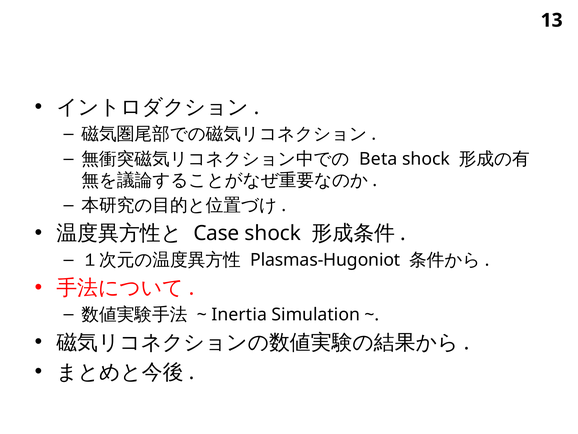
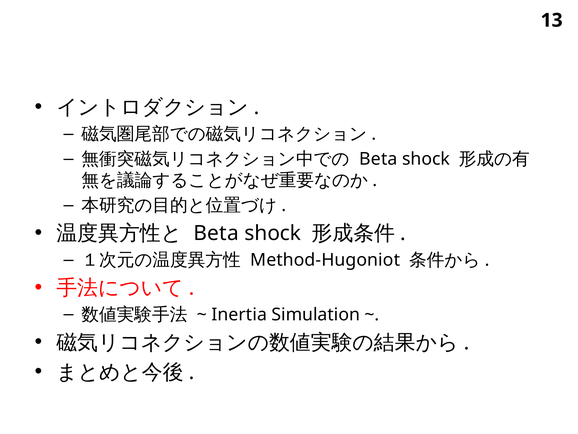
Case at (216, 233): Case -> Beta
Plasmas-Hugoniot: Plasmas-Hugoniot -> Method-Hugoniot
